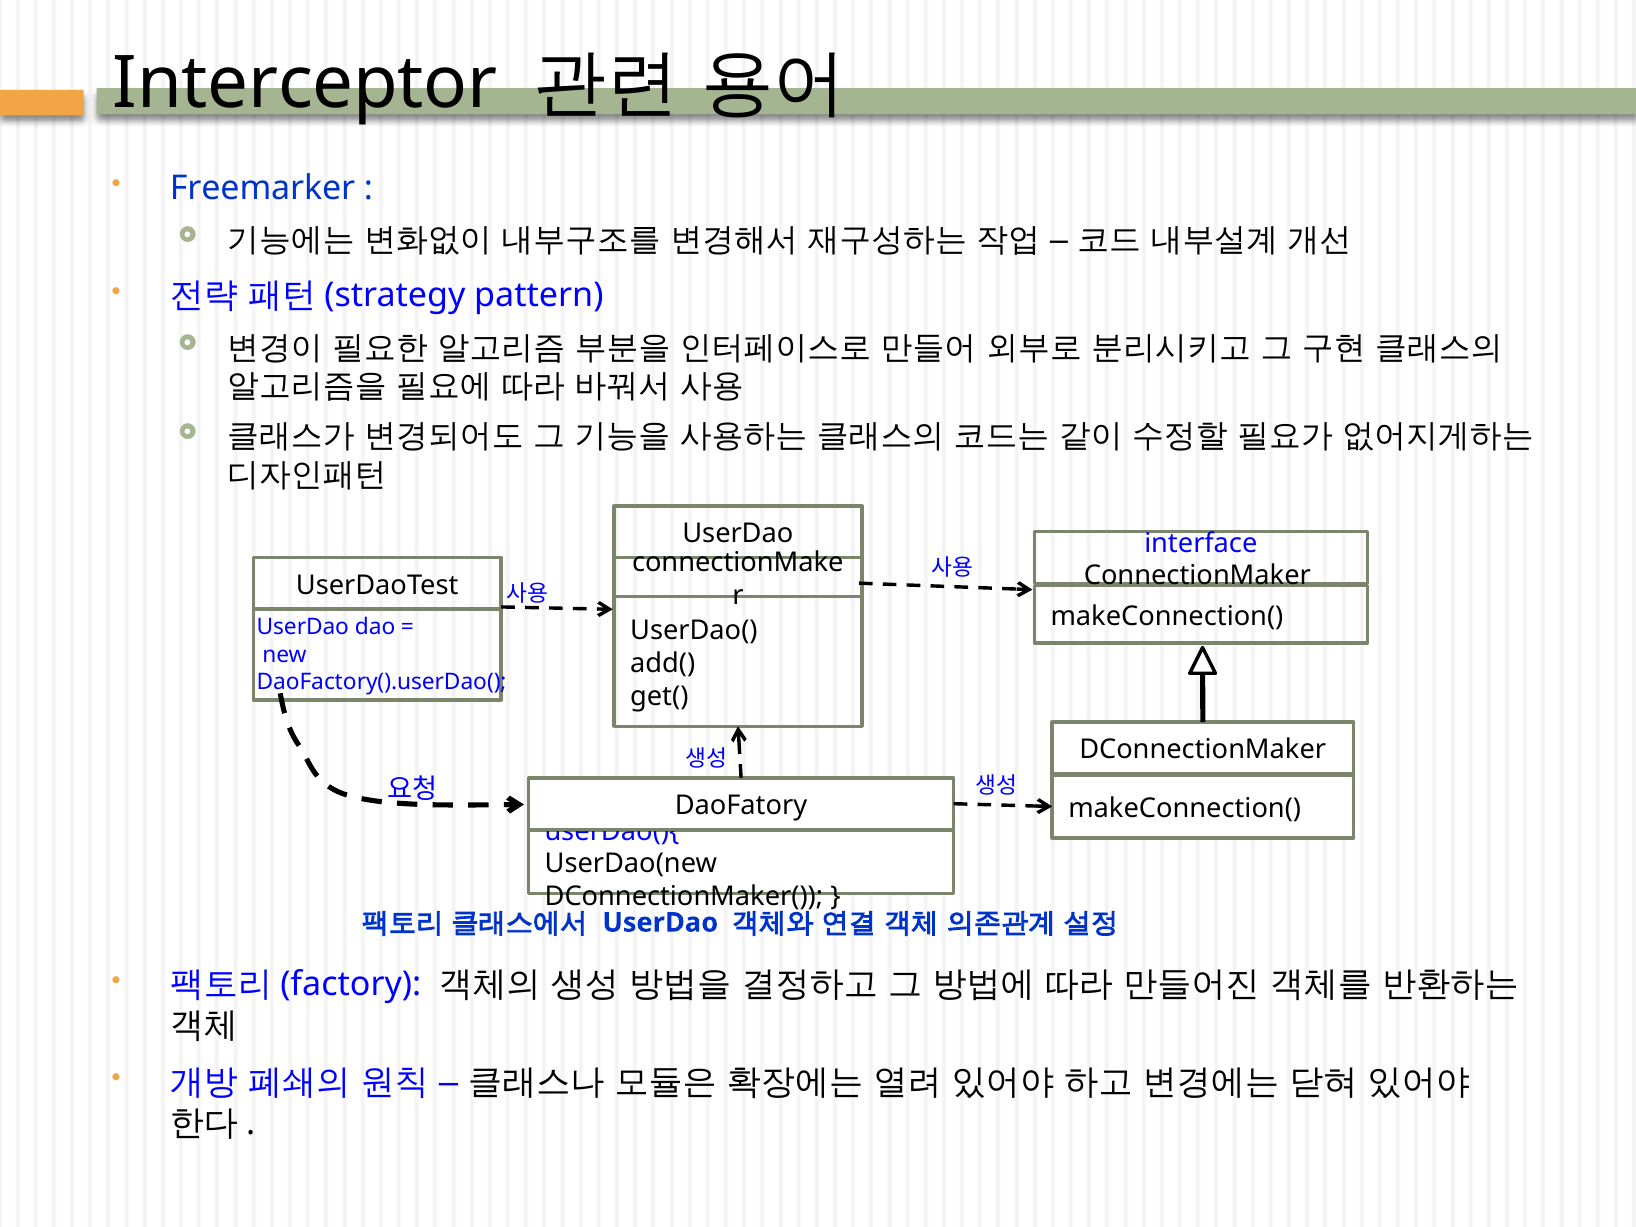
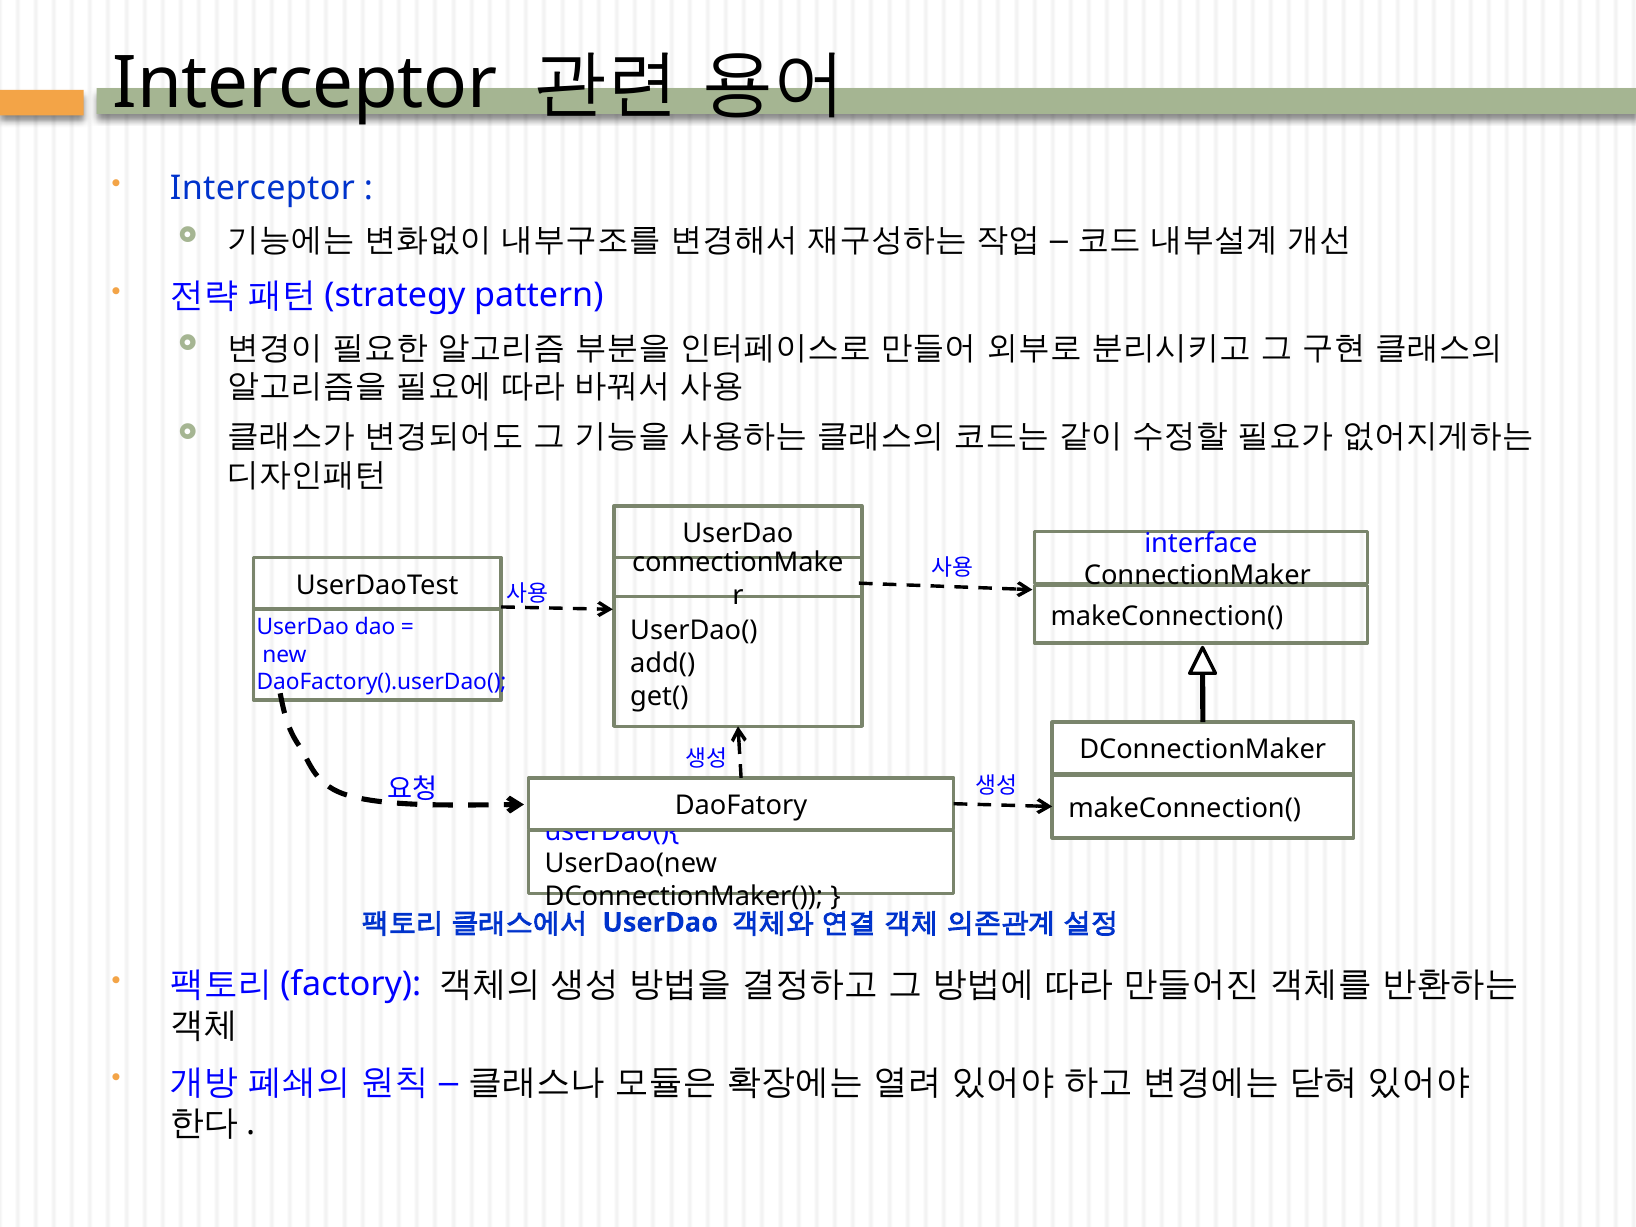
Freemarker at (263, 188): Freemarker -> Interceptor
